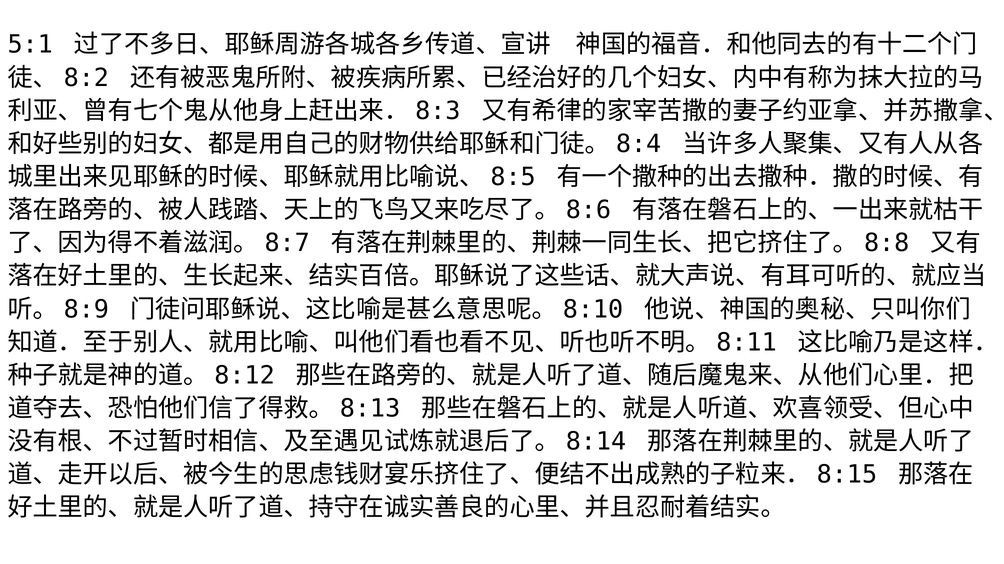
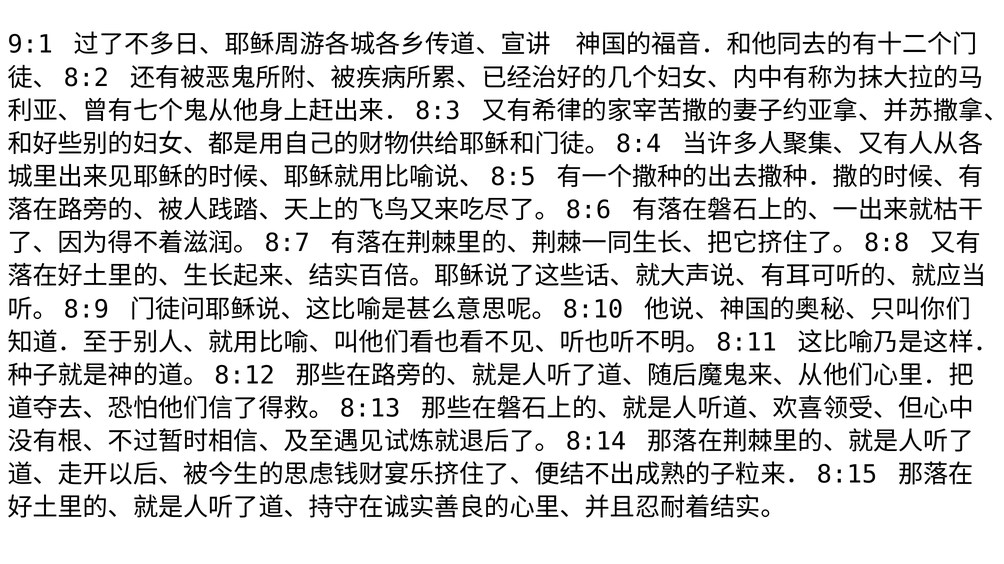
5:1: 5:1 -> 9:1
